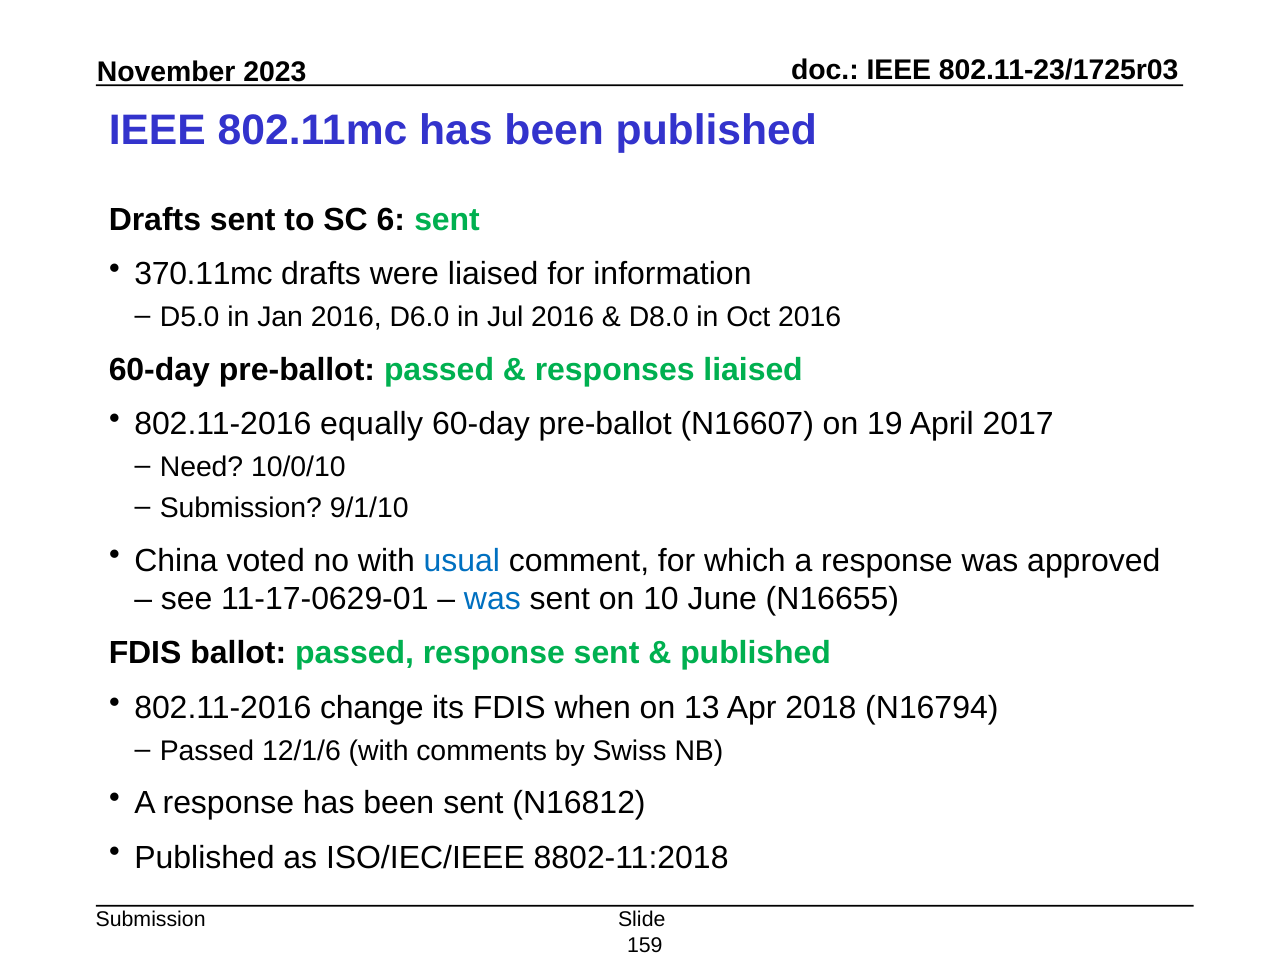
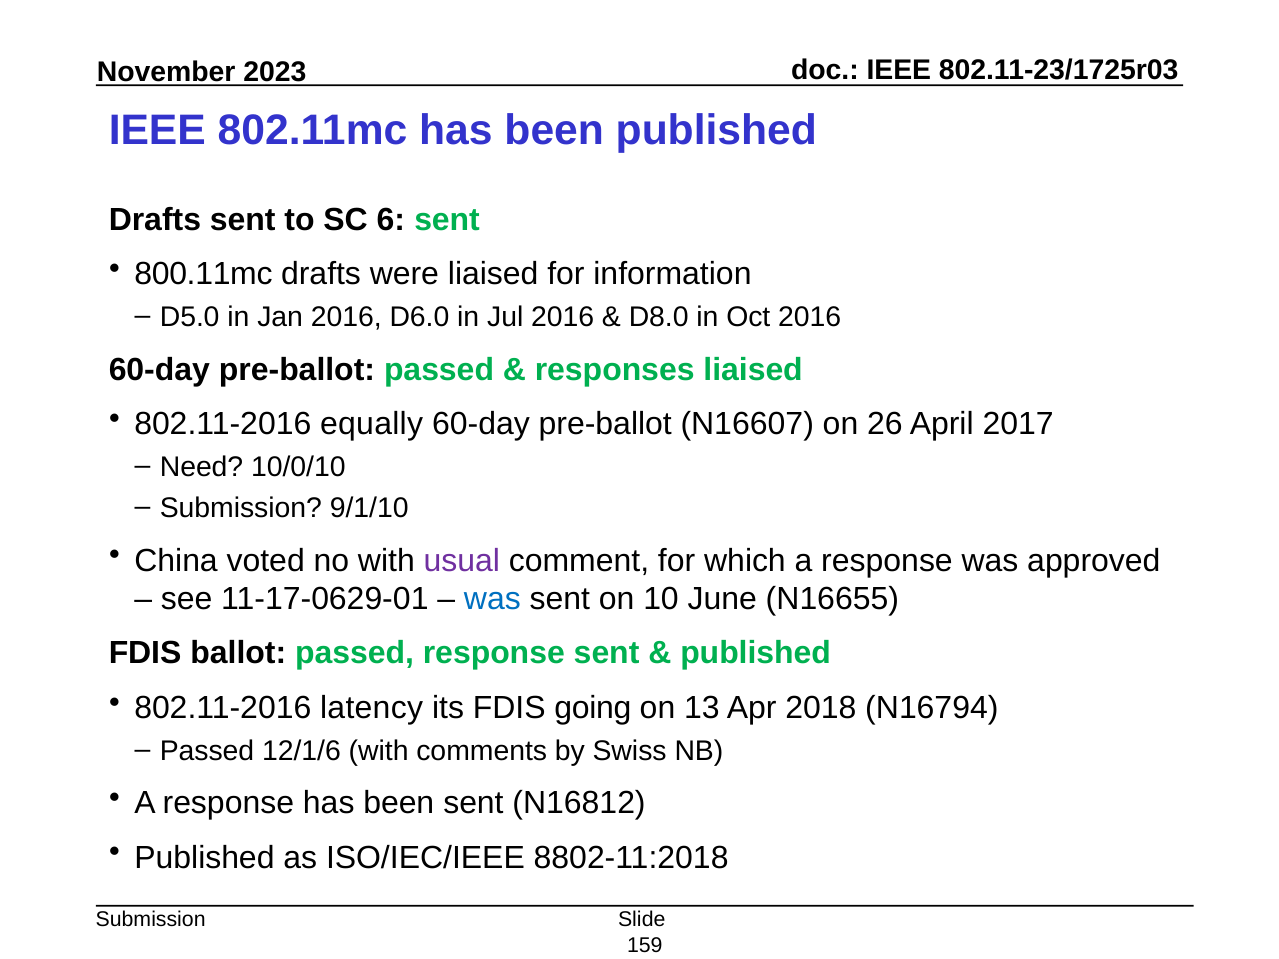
370.11mc: 370.11mc -> 800.11mc
19: 19 -> 26
usual colour: blue -> purple
change: change -> latency
when: when -> going
